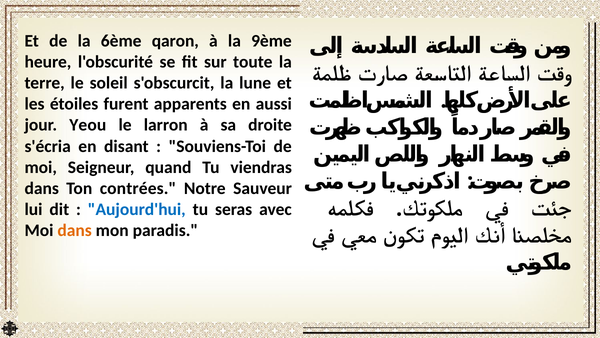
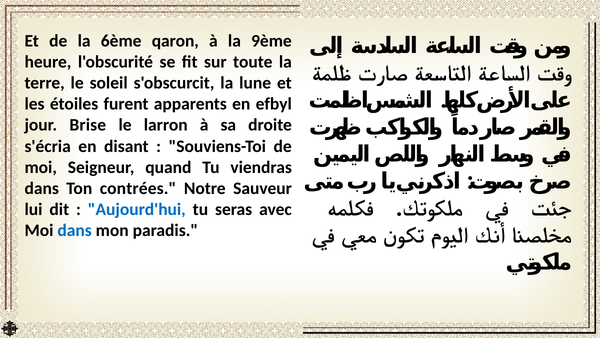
aussi: aussi -> efbyl
Yeou: Yeou -> Brise
dans at (75, 230) colour: orange -> blue
